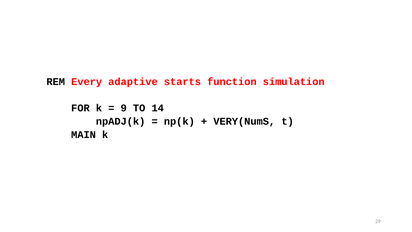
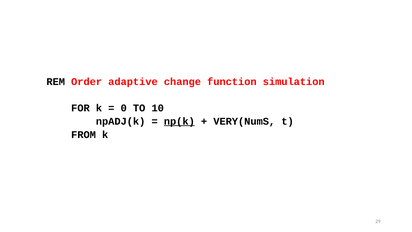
Every: Every -> Order
starts: starts -> change
9: 9 -> 0
14: 14 -> 10
np(k underline: none -> present
MAIN: MAIN -> FROM
